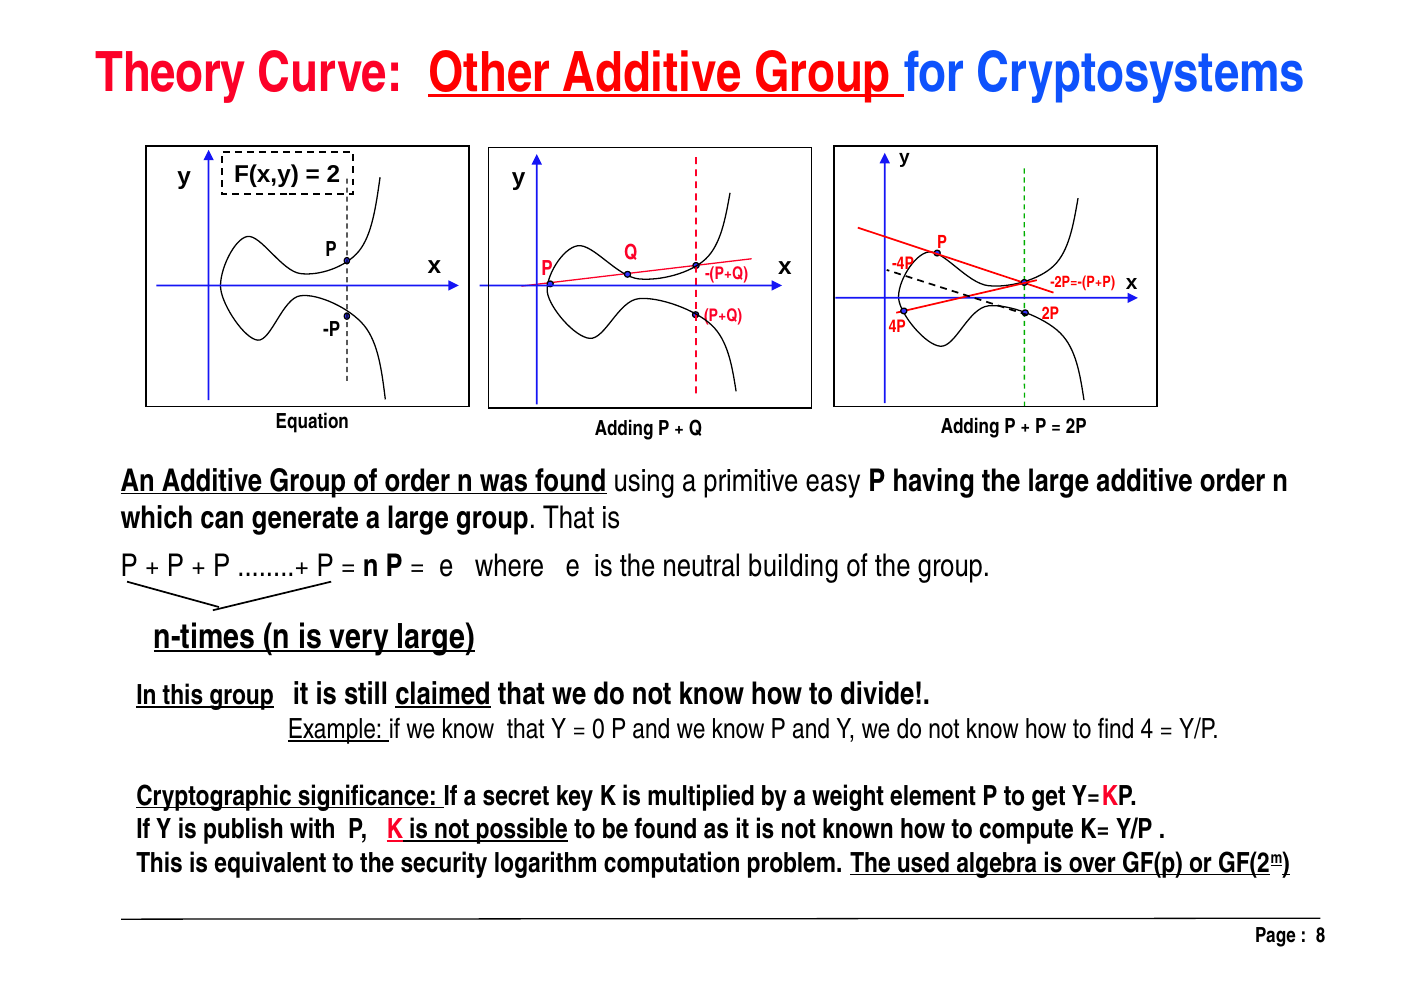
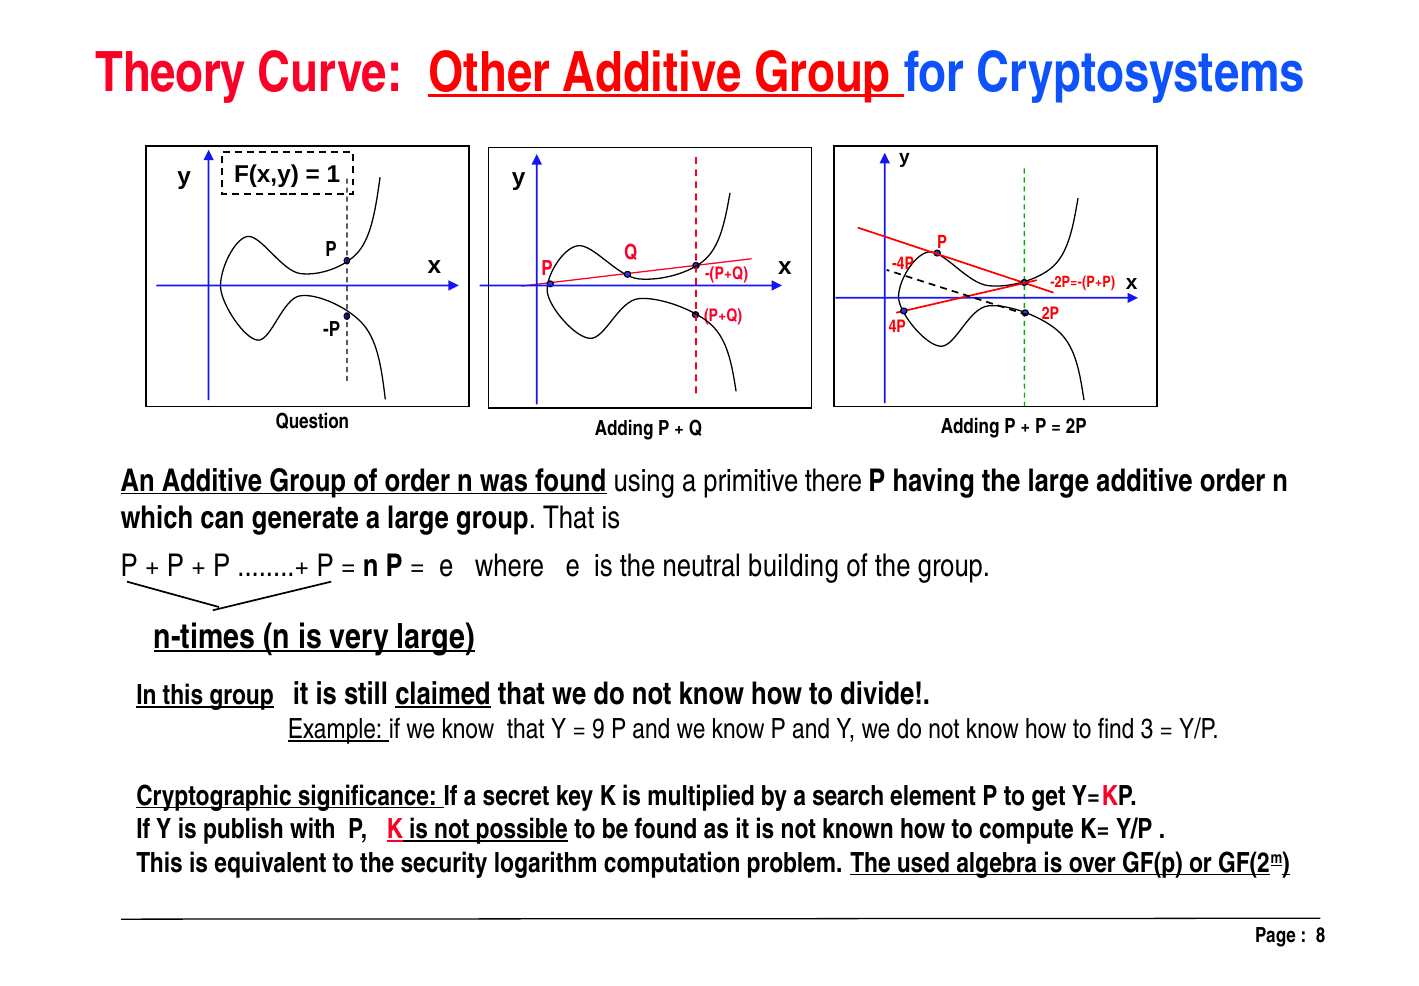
2: 2 -> 1
Equation: Equation -> Question
easy: easy -> there
0: 0 -> 9
4: 4 -> 3
weight: weight -> search
